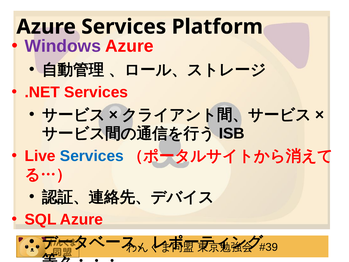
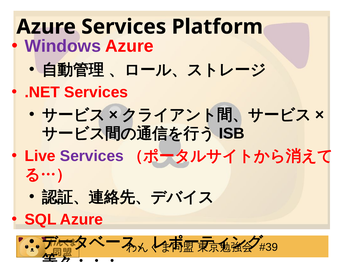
Services at (92, 156) colour: blue -> purple
